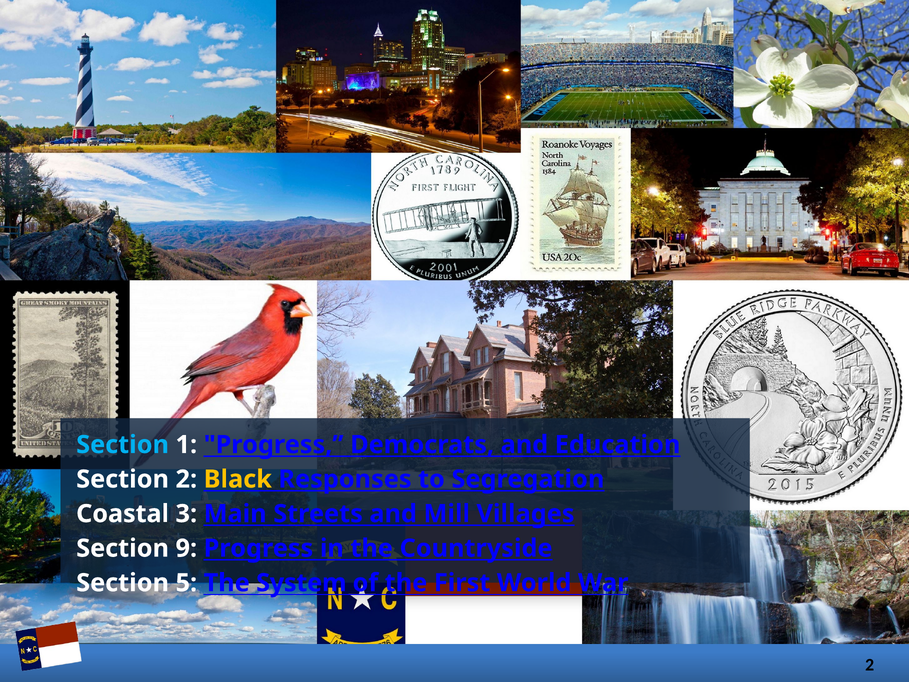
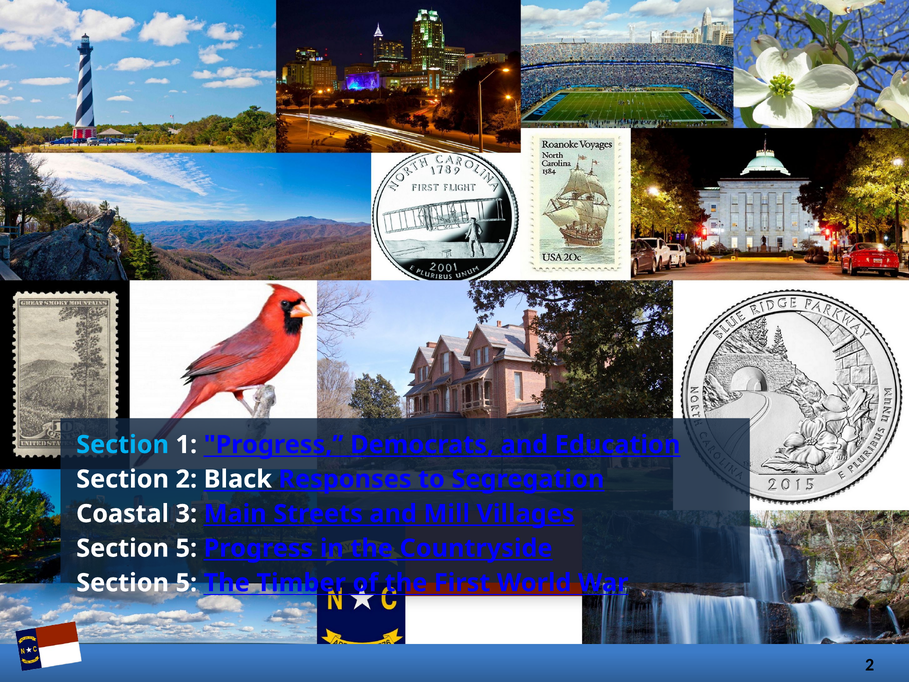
Black colour: yellow -> white
9 at (186, 548): 9 -> 5
System: System -> Timber
